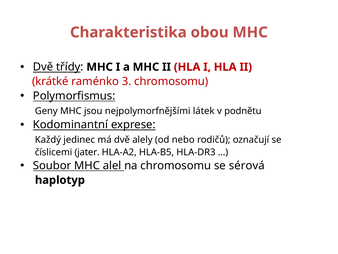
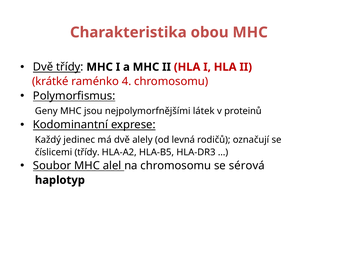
3: 3 -> 4
podnětu: podnětu -> proteinů
nebo: nebo -> levná
číslicemi jater: jater -> třídy
